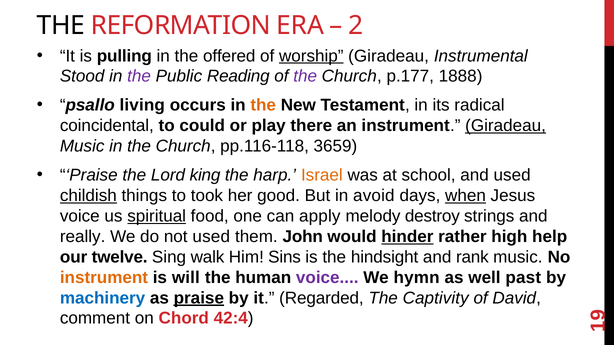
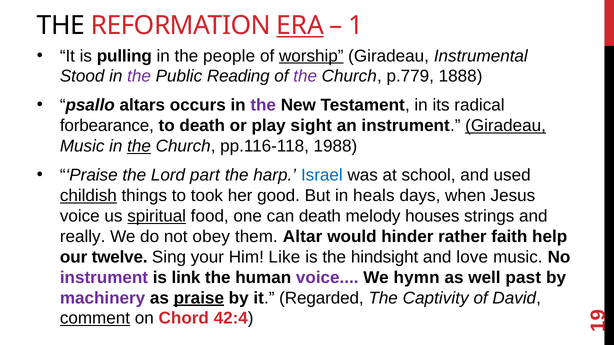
ERA underline: none -> present
2 at (356, 25): 2 -> 1
offered: offered -> people
p.177: p.177 -> p.779
living: living -> altars
the at (263, 105) colour: orange -> purple
coincidental: coincidental -> forbearance
to could: could -> death
there: there -> sight
the at (139, 146) underline: none -> present
3659: 3659 -> 1988
king: king -> part
Israel colour: orange -> blue
avoid: avoid -> heals
when underline: present -> none
can apply: apply -> death
destroy: destroy -> houses
not used: used -> obey
John: John -> Altar
hinder underline: present -> none
high: high -> faith
walk: walk -> your
Sins: Sins -> Like
rank: rank -> love
instrument at (104, 278) colour: orange -> purple
will: will -> link
machinery colour: blue -> purple
comment underline: none -> present
